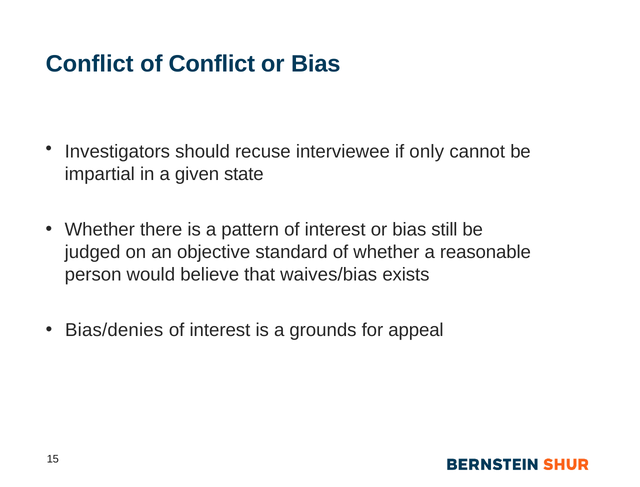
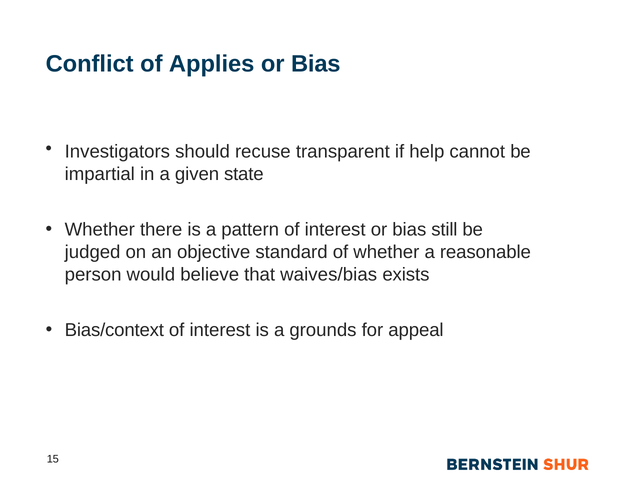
of Conflict: Conflict -> Applies
interviewee: interviewee -> transparent
only: only -> help
Bias/denies: Bias/denies -> Bias/context
